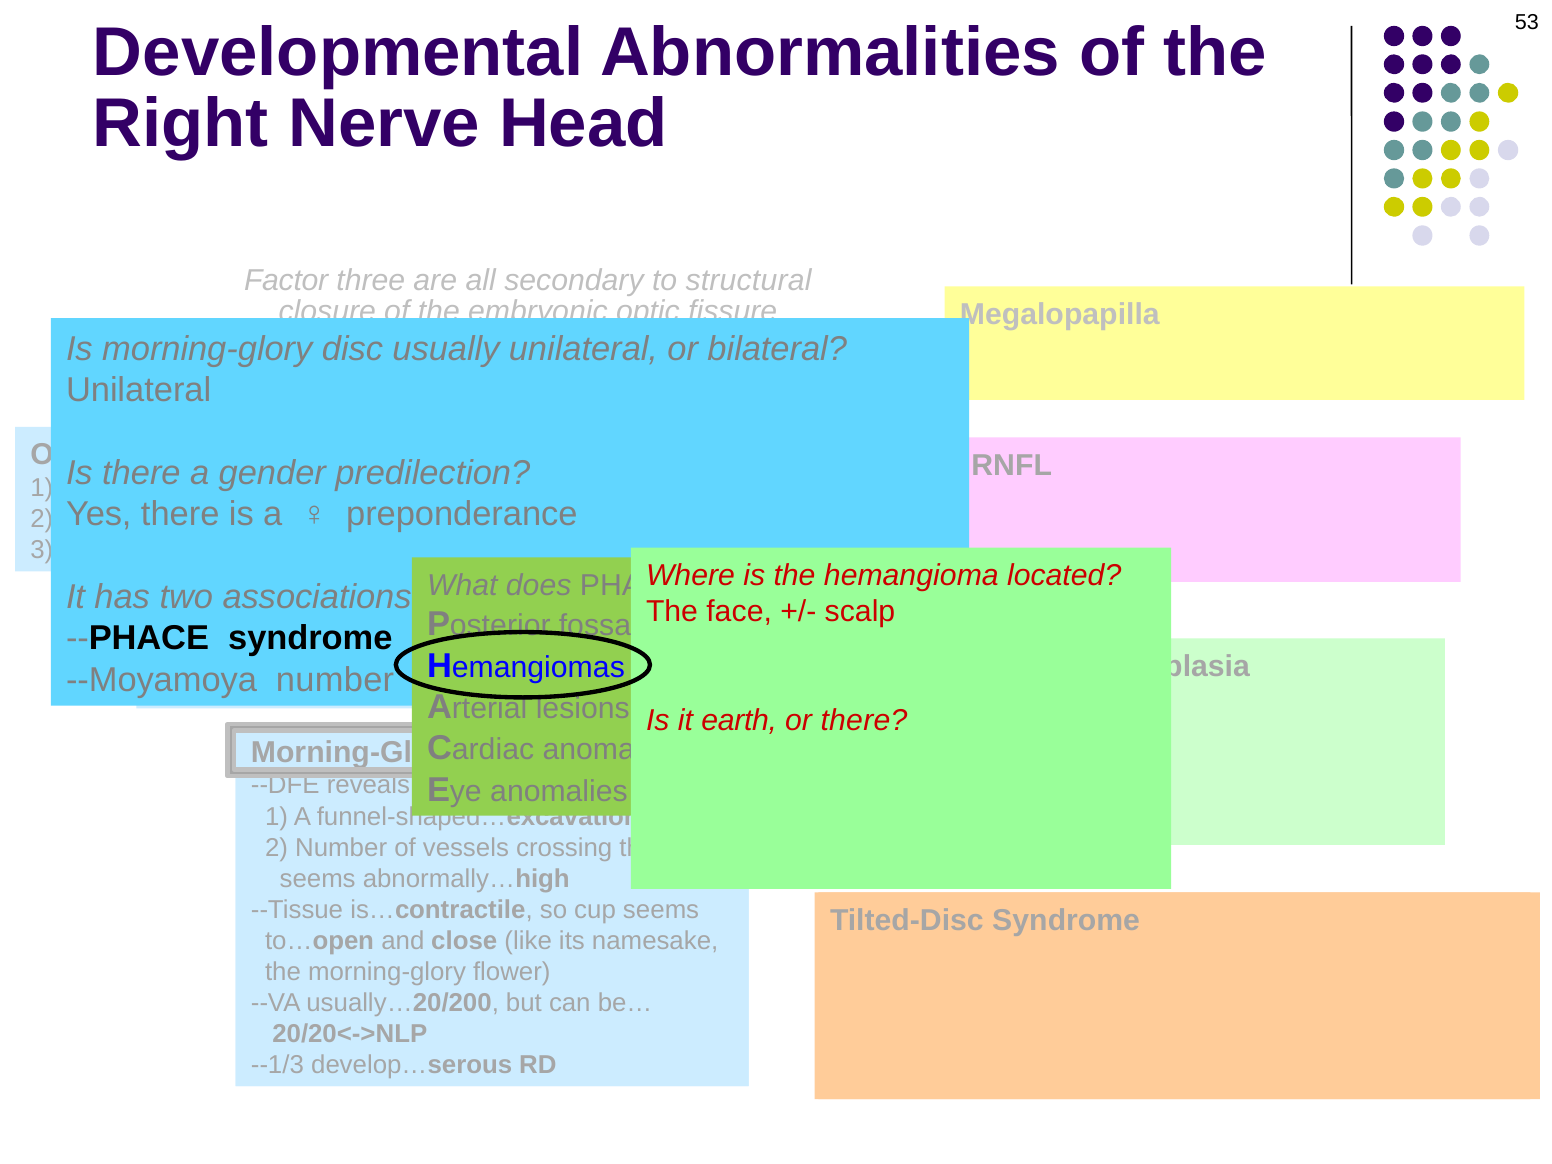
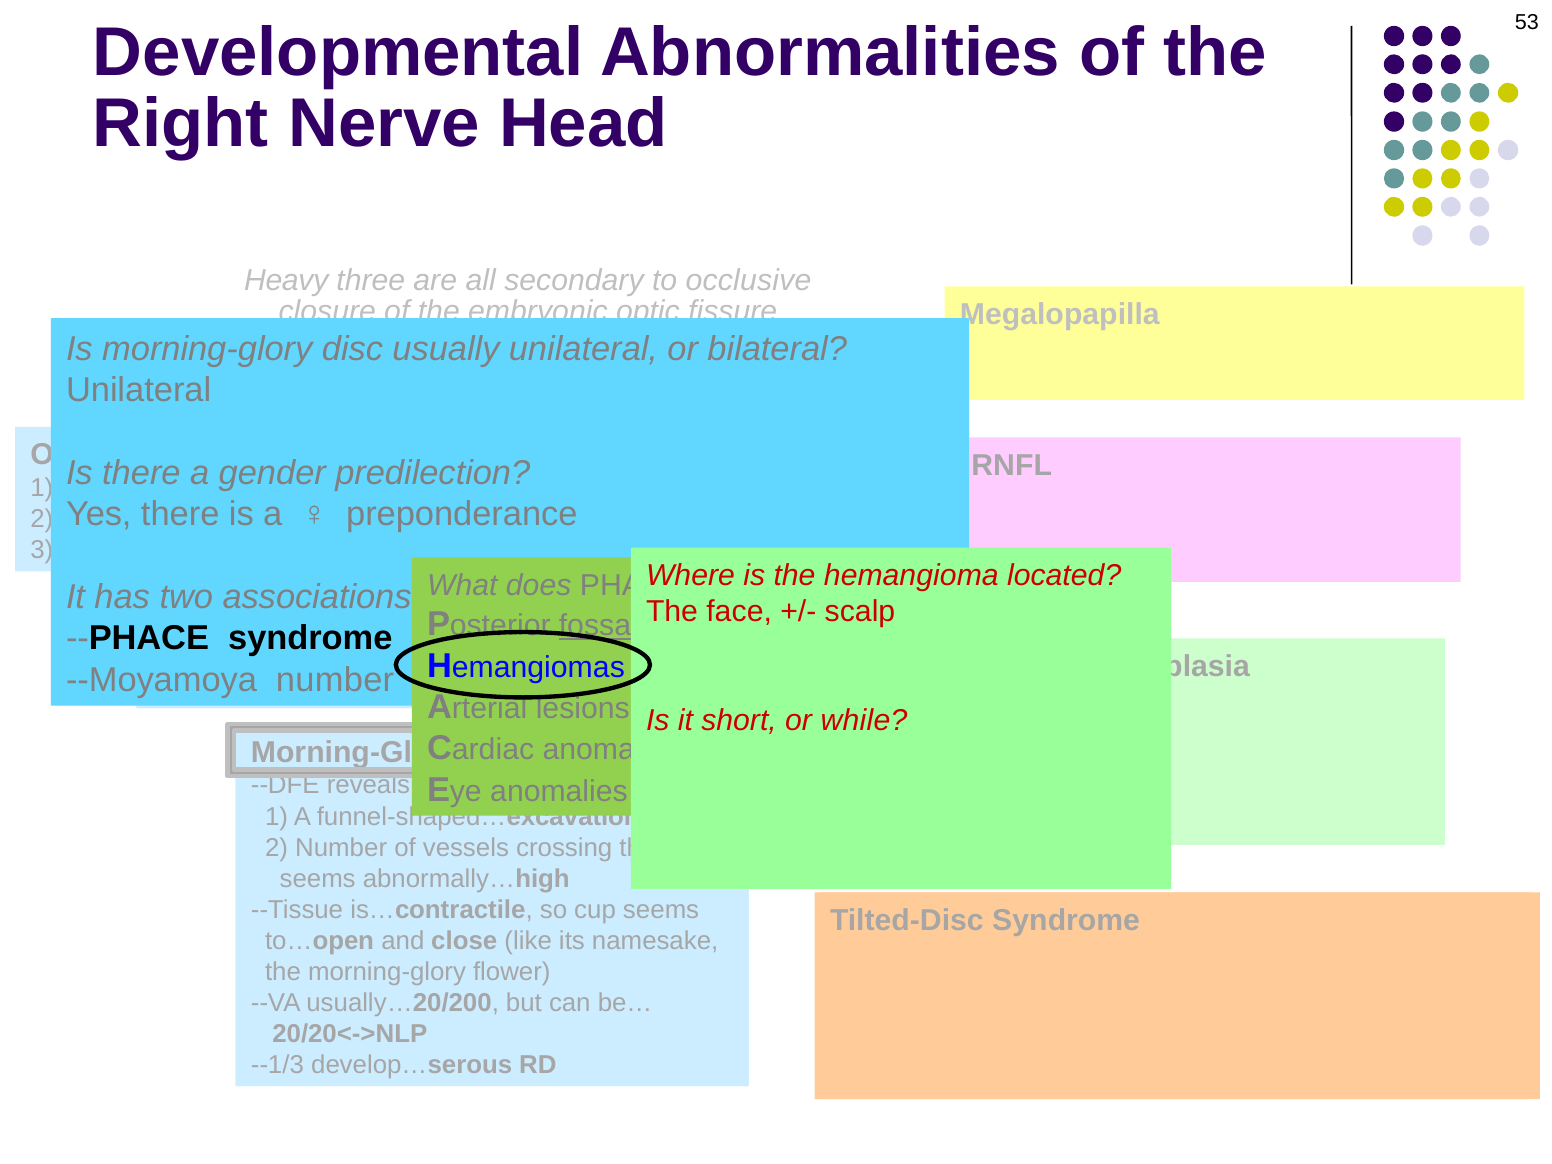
Factor: Factor -> Heavy
structural: structural -> occlusive
fossa underline: none -> present
earth: earth -> short
or there: there -> while
